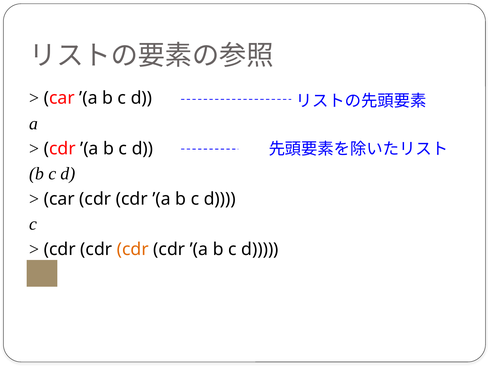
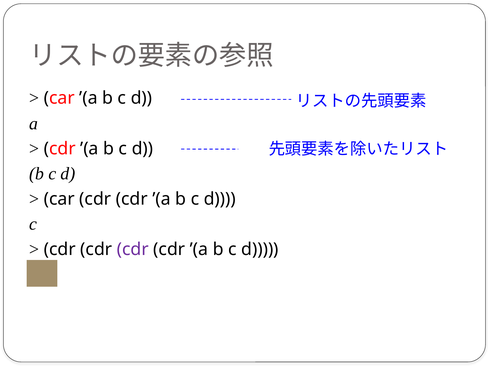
cdr at (133, 249) colour: orange -> purple
